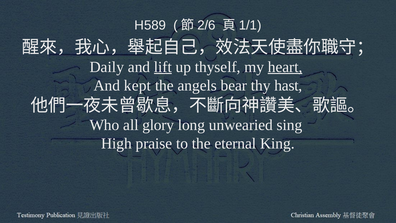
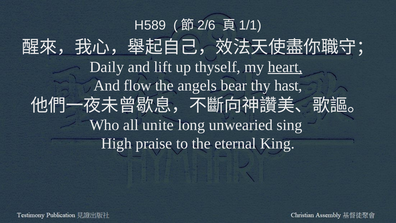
lift underline: present -> none
kept: kept -> flow
glory: glory -> unite
